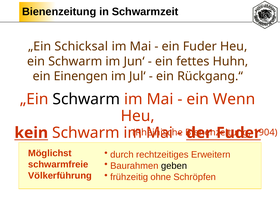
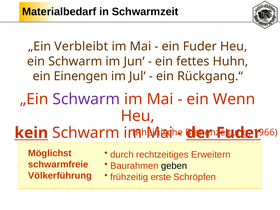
Bienenzeitung at (59, 12): Bienenzeitung -> Materialbedarf
Schicksal: Schicksal -> Verbleibt
Schwarm at (86, 99) colour: black -> purple
1904: 1904 -> 1966
ohne: ohne -> erste
